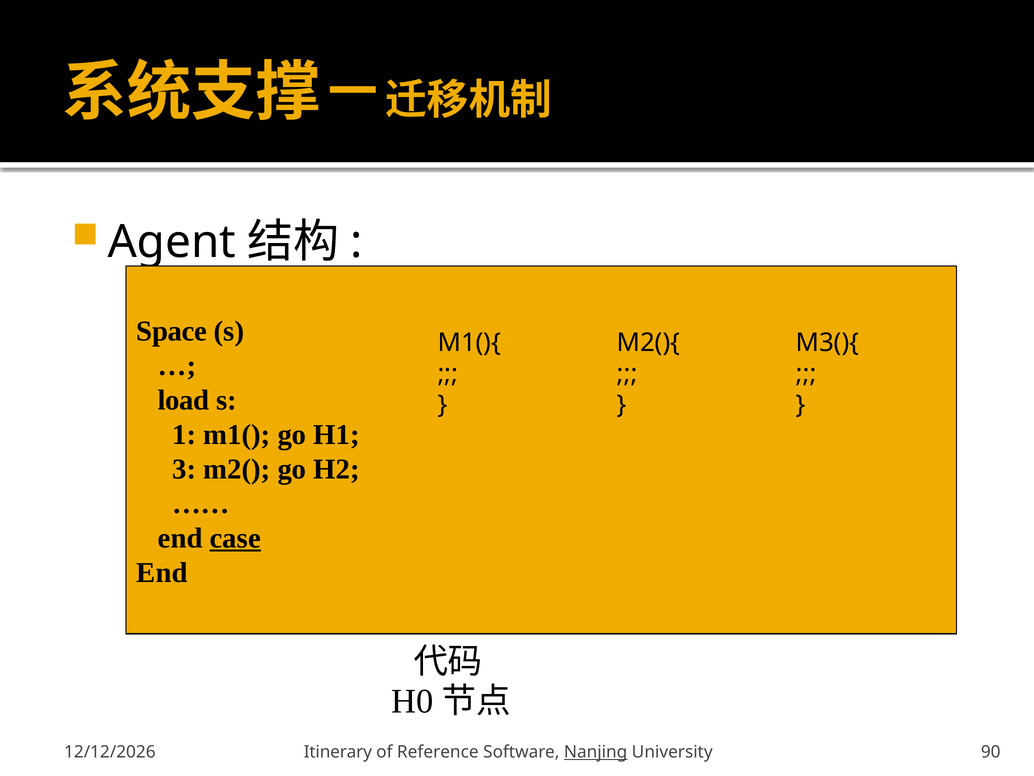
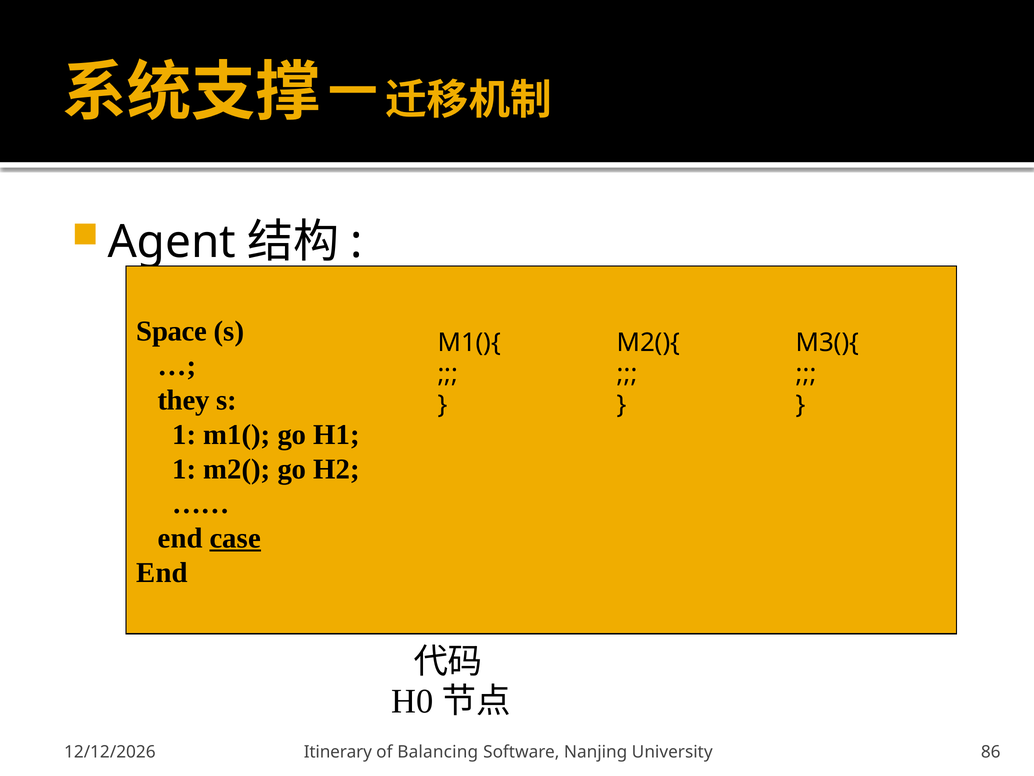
load: load -> they
3 at (184, 469): 3 -> 1
Reference: Reference -> Balancing
Nanjing underline: present -> none
90: 90 -> 86
